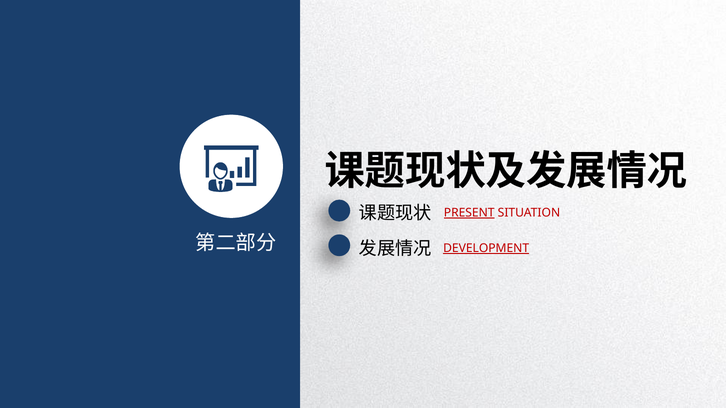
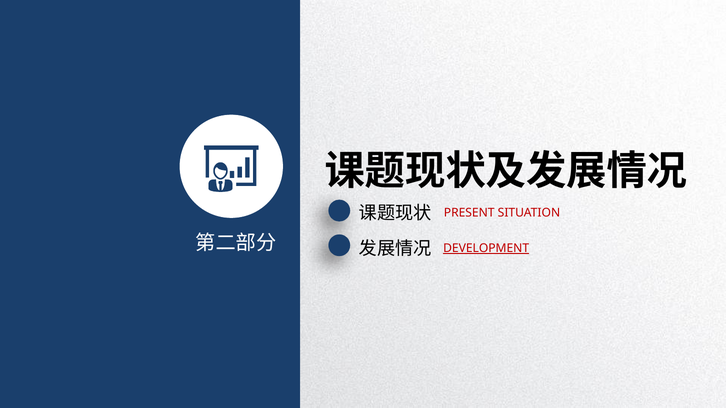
PRESENT underline: present -> none
